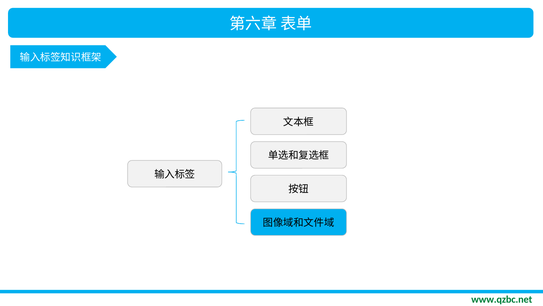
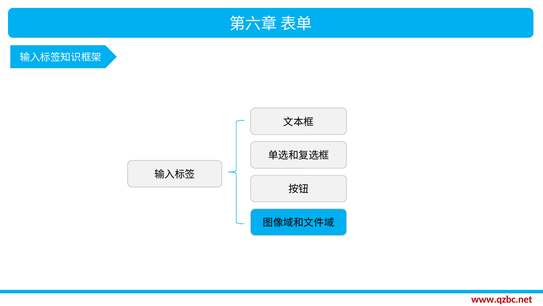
www.qzbc.net colour: green -> red
